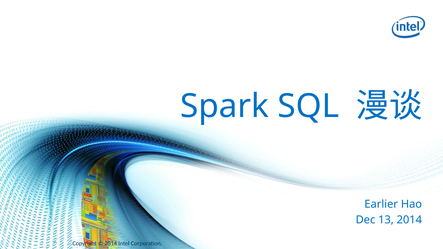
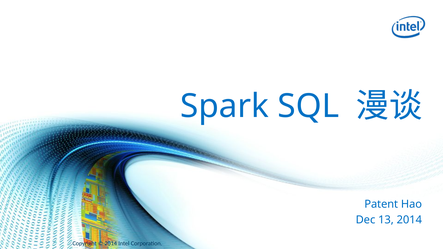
Earlier: Earlier -> Patent
